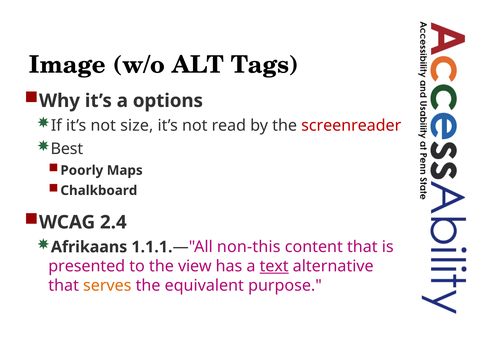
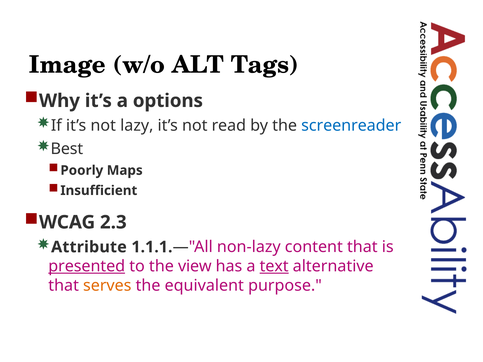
size: size -> lazy
screenreader colour: red -> blue
Chalkboard: Chalkboard -> Insufficient
2.4: 2.4 -> 2.3
Afrikaans: Afrikaans -> Attribute
non-this: non-this -> non-lazy
presented underline: none -> present
